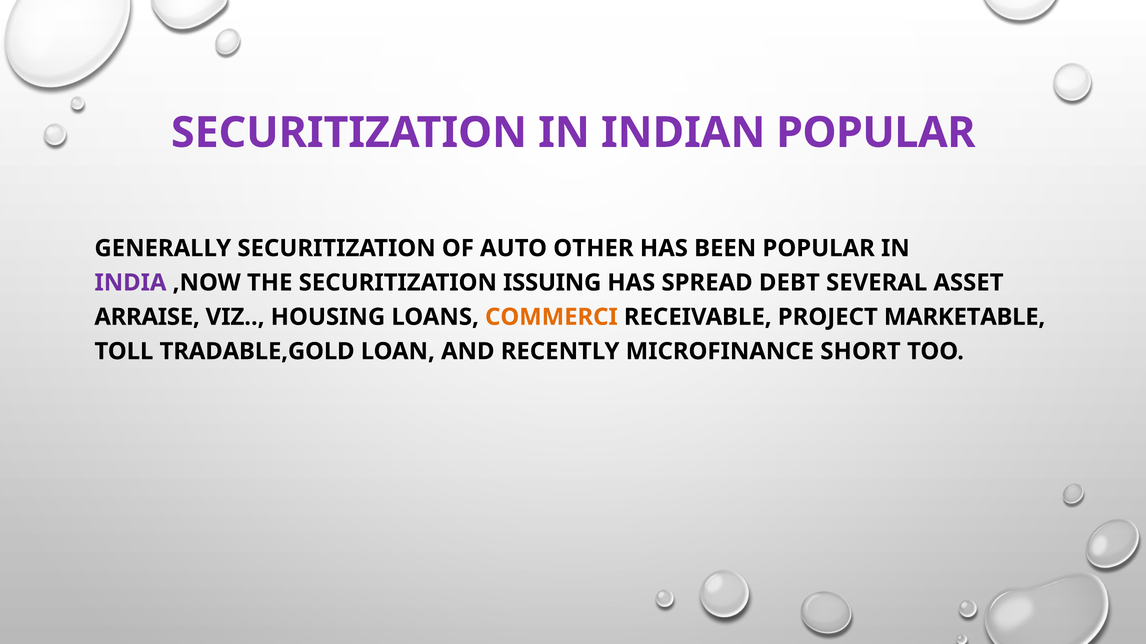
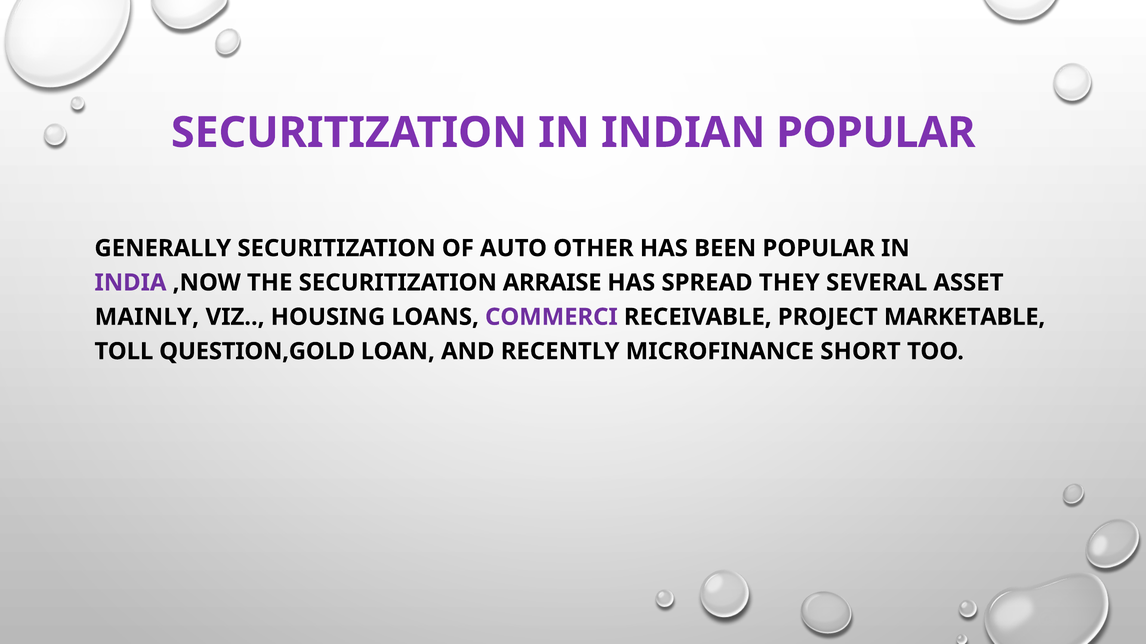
ISSUING: ISSUING -> ARRAISE
DEBT: DEBT -> THEY
ARRAISE: ARRAISE -> MAINLY
COMMERCI colour: orange -> purple
TRADABLE,GOLD: TRADABLE,GOLD -> QUESTION,GOLD
